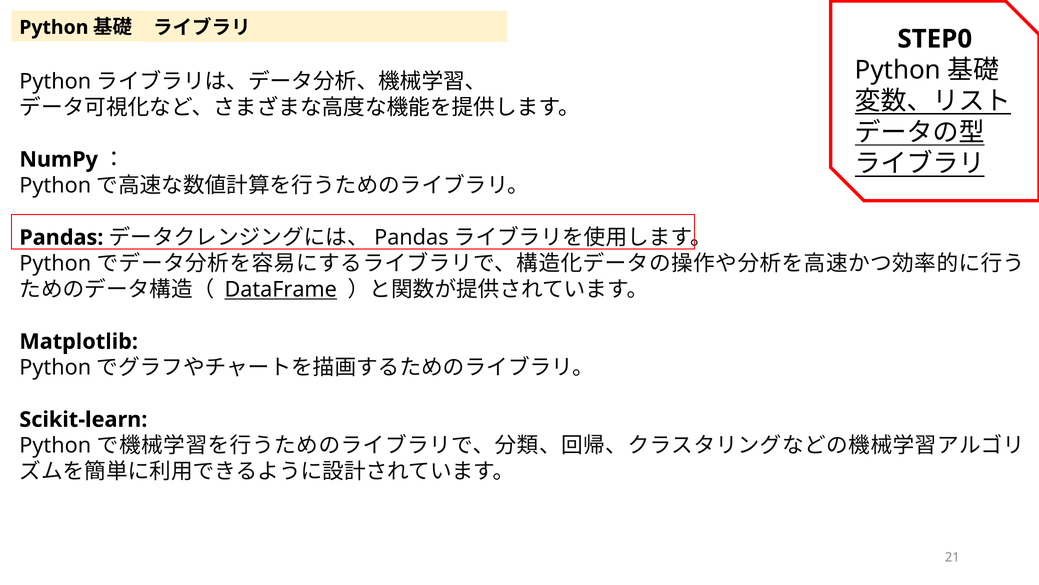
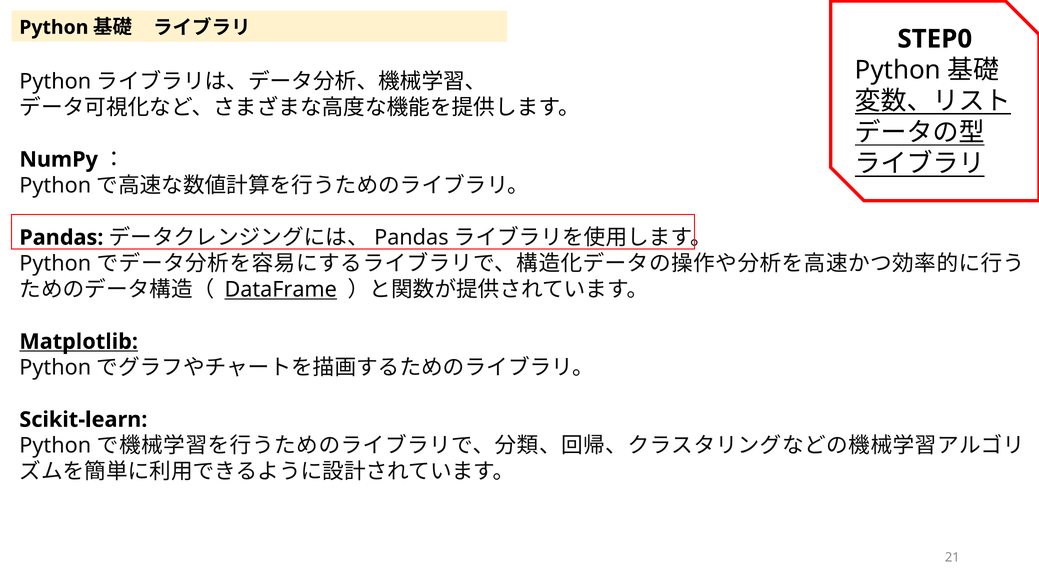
Matplotlib underline: none -> present
